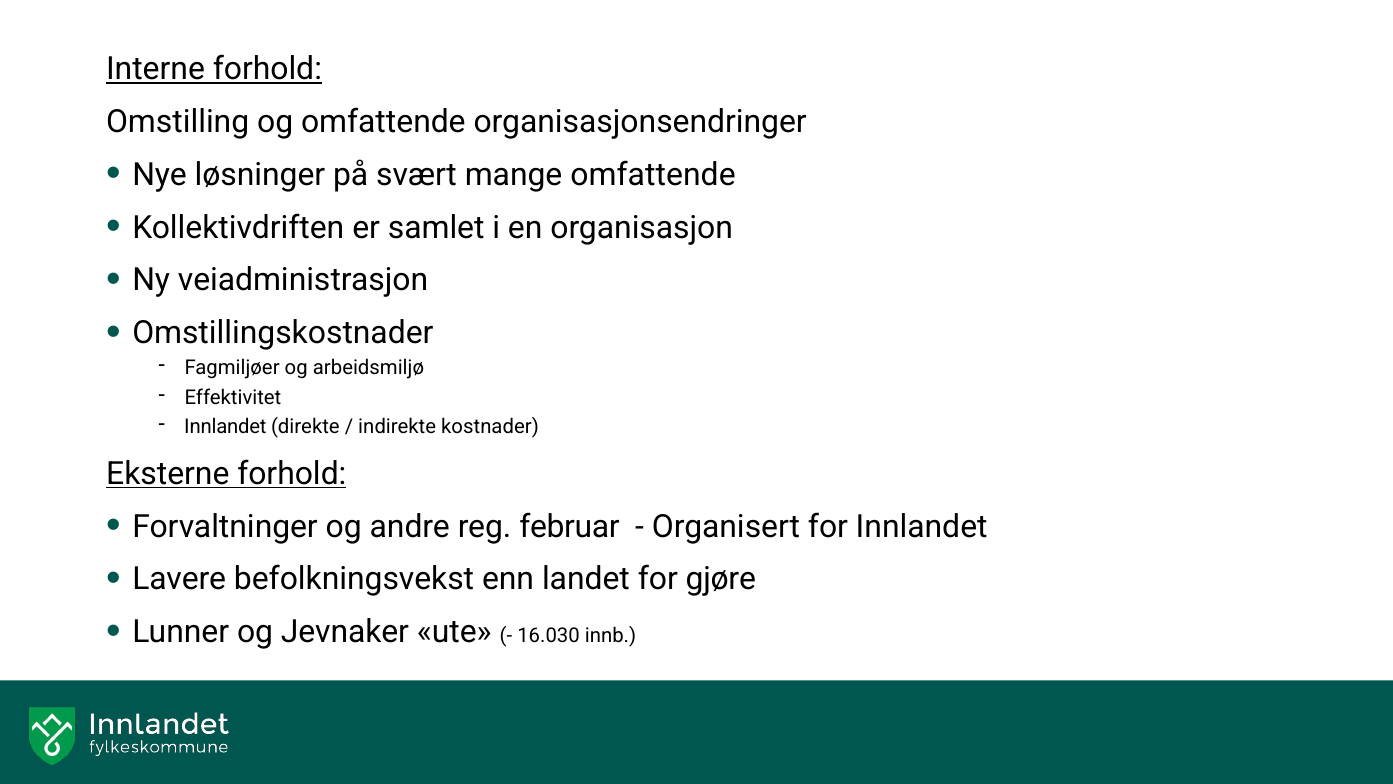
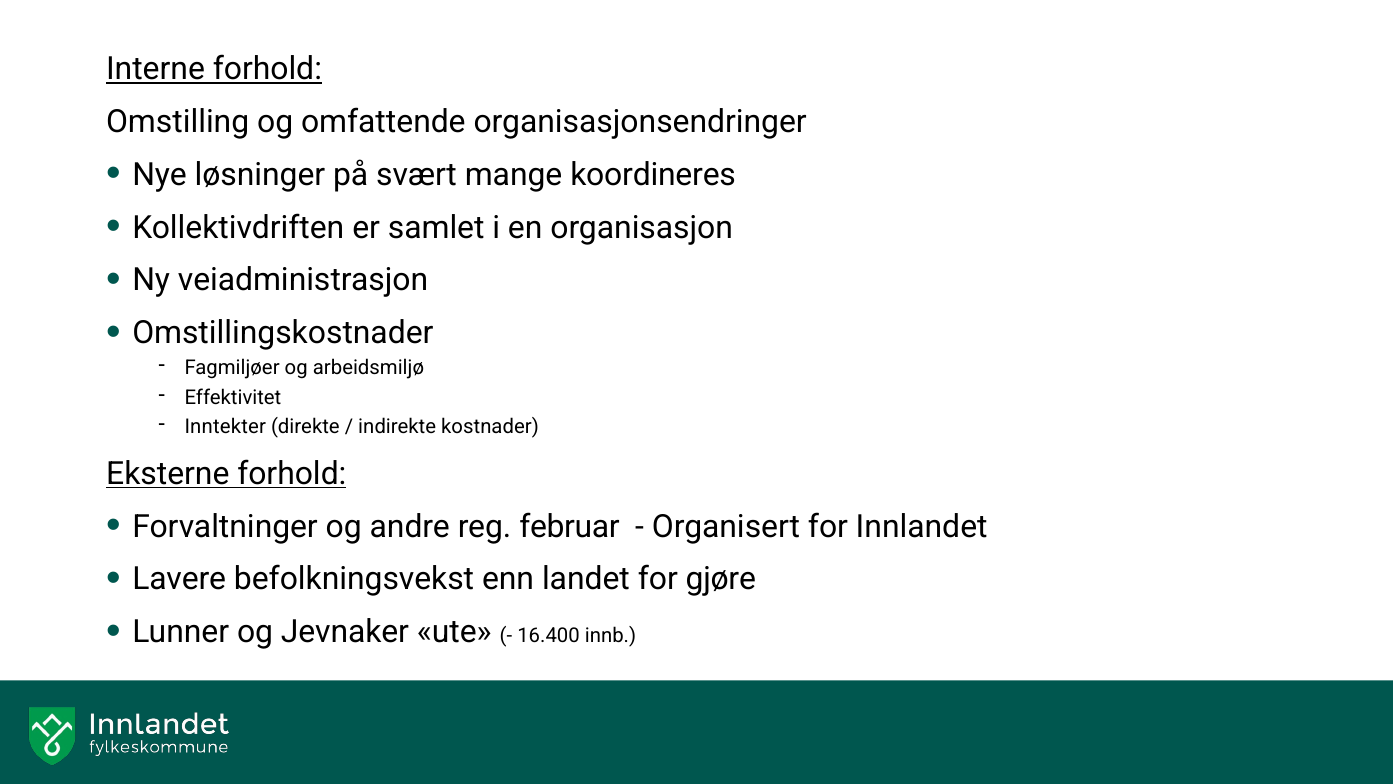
mange omfattende: omfattende -> koordineres
Innlandet at (225, 426): Innlandet -> Inntekter
16.030: 16.030 -> 16.400
